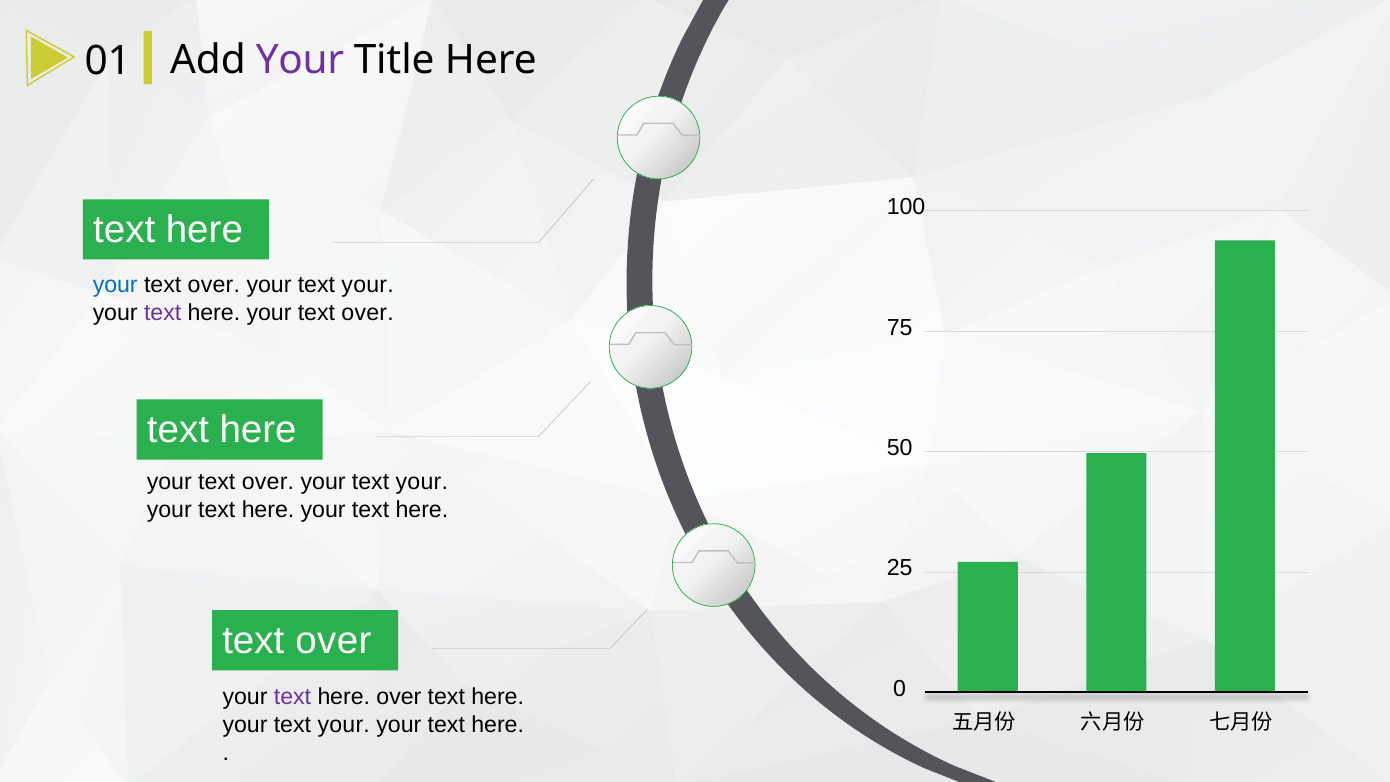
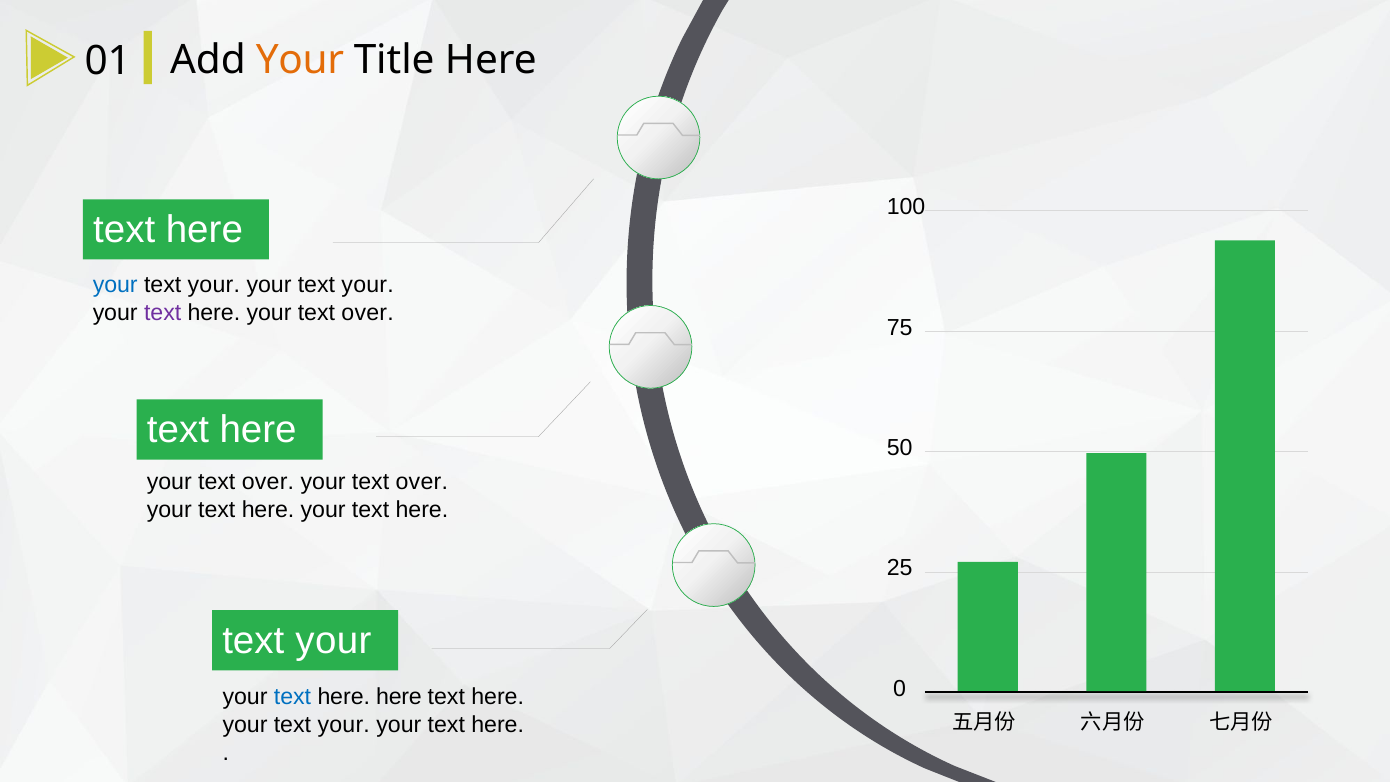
Your at (300, 60) colour: purple -> orange
over at (214, 285): over -> your
your at (422, 482): your -> over
over at (333, 641): over -> your
text at (292, 697) colour: purple -> blue
here over: over -> here
